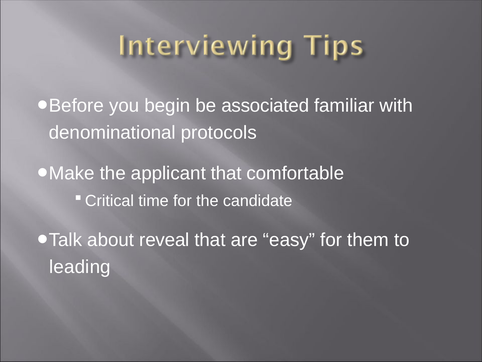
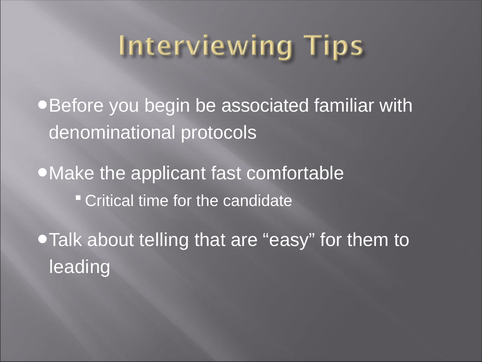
applicant that: that -> fast
reveal: reveal -> telling
